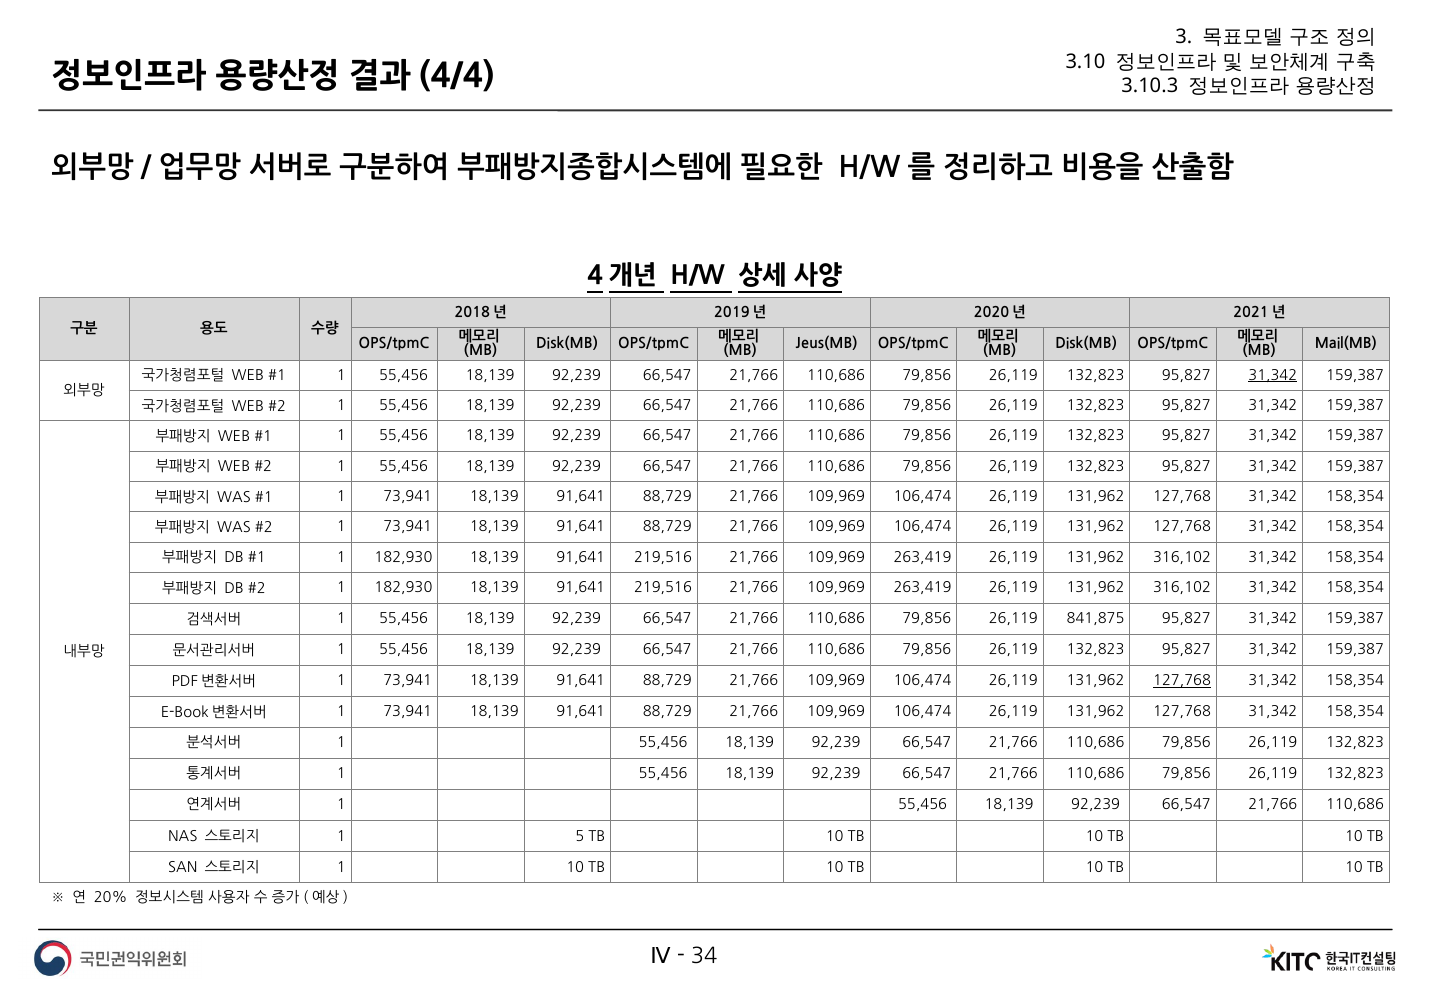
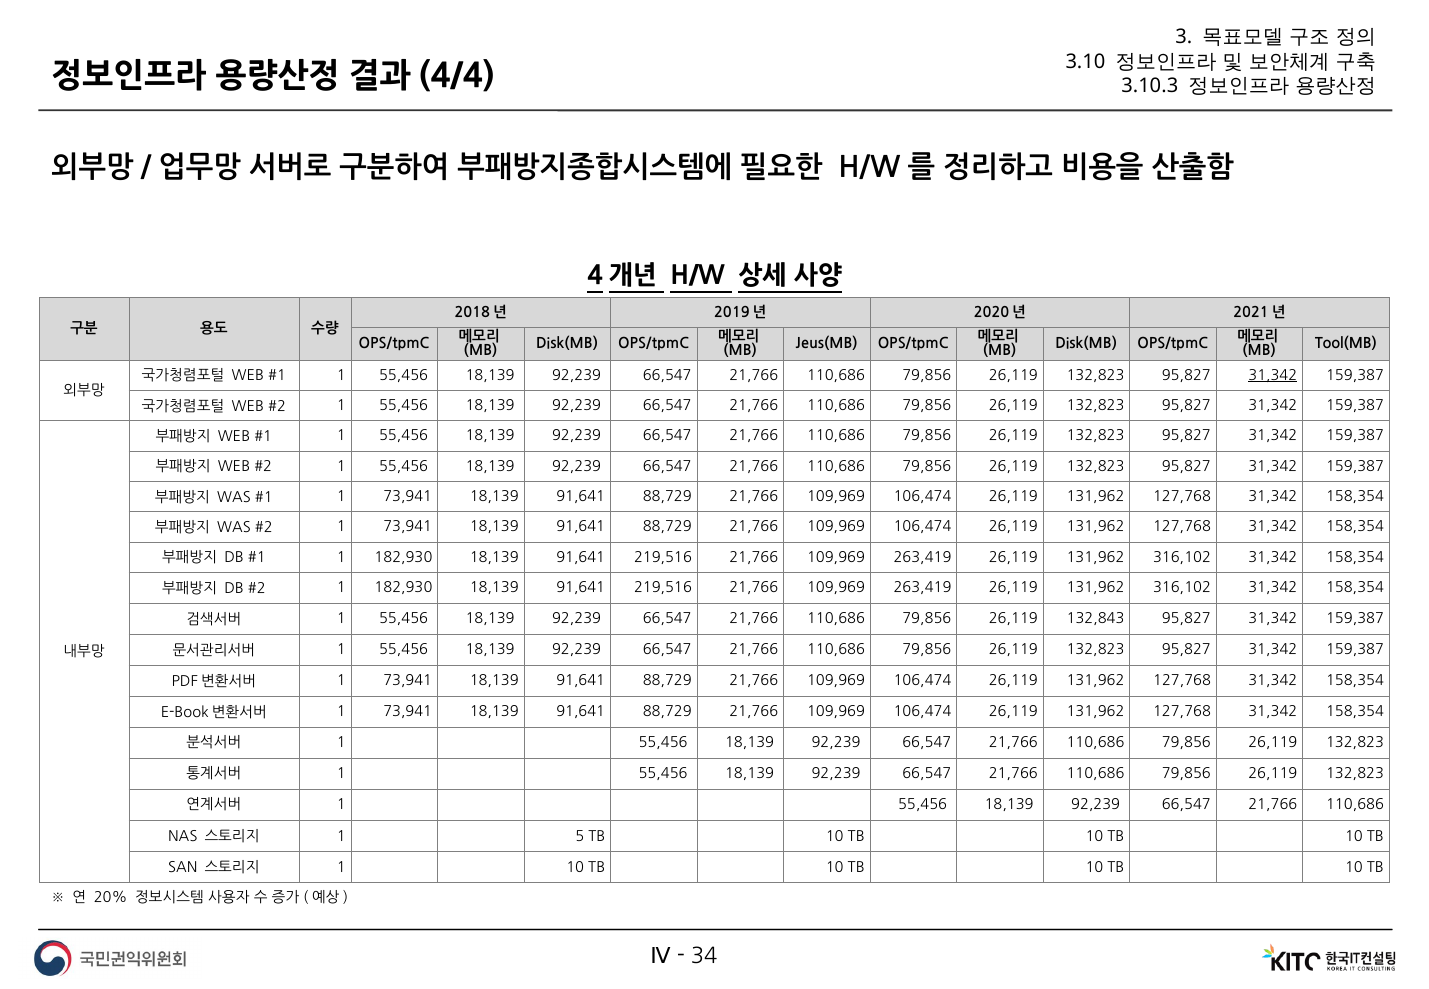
Mail(MB: Mail(MB -> Tool(MB
841,875: 841,875 -> 132,843
127,768 at (1182, 681) underline: present -> none
